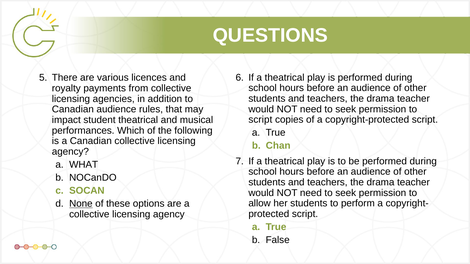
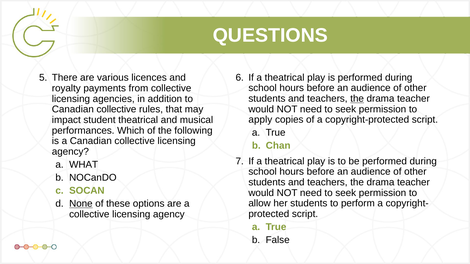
the at (357, 99) underline: none -> present
audience at (116, 110): audience -> collective
script at (260, 120): script -> apply
